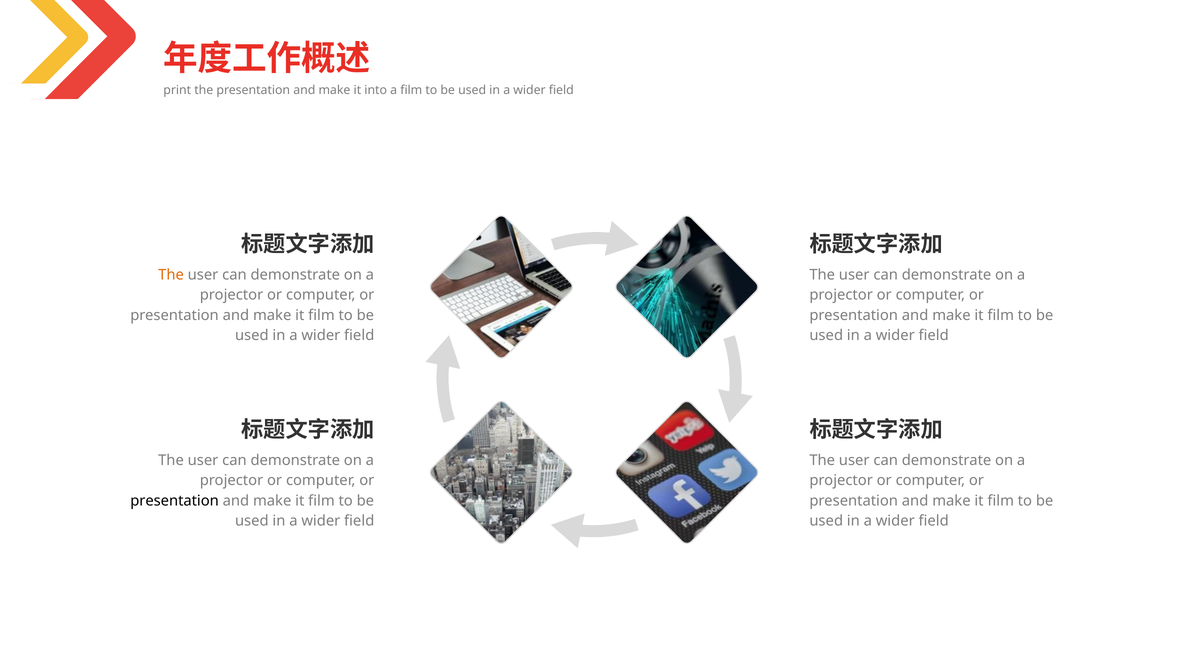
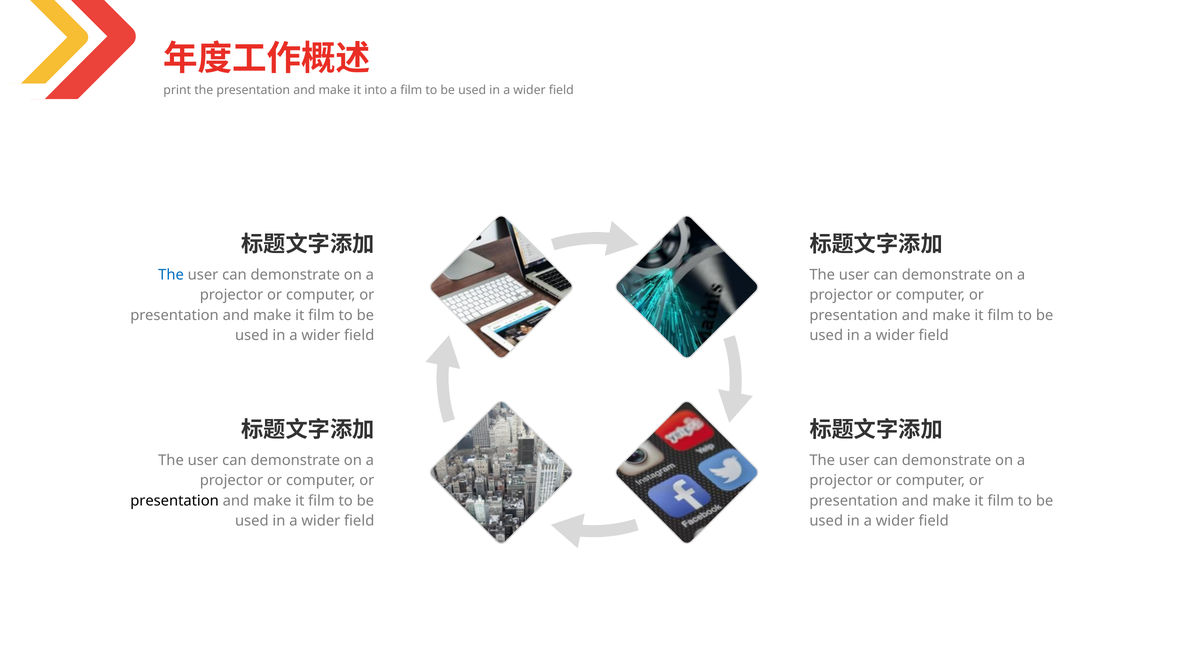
The at (171, 275) colour: orange -> blue
